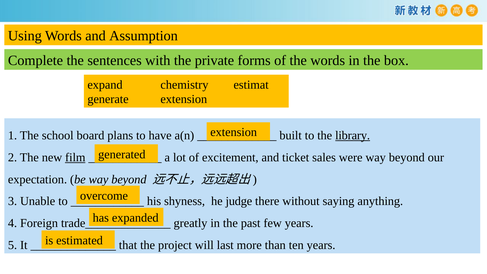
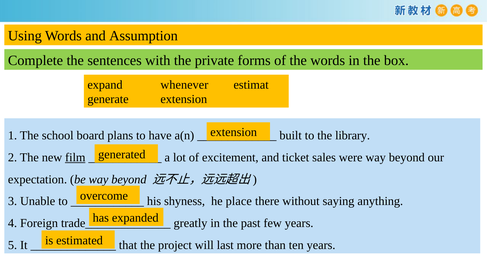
chemistry: chemistry -> whenever
library underline: present -> none
judge: judge -> place
